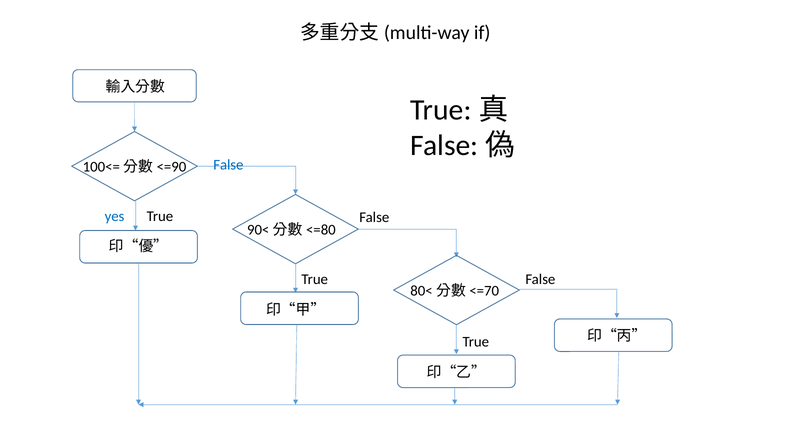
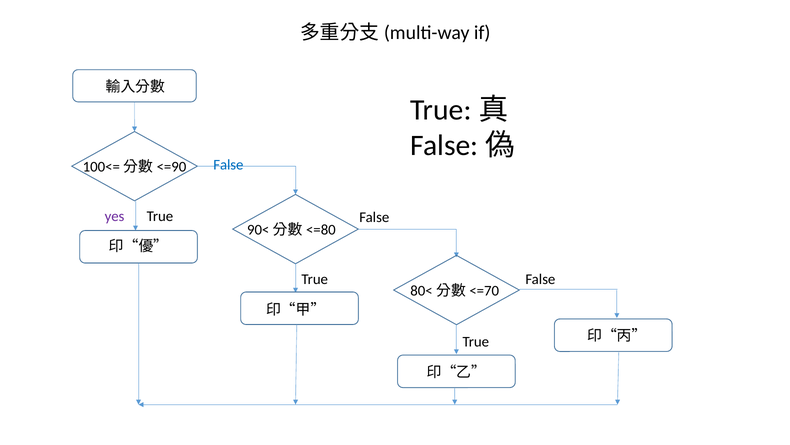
yes colour: blue -> purple
